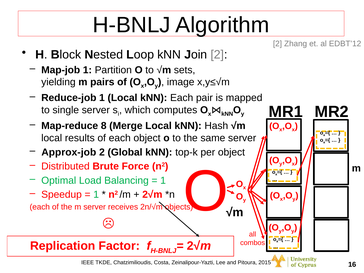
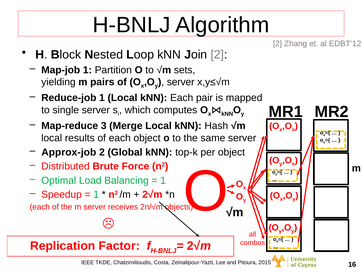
image at (181, 82): image -> server
8: 8 -> 3
